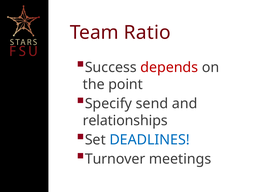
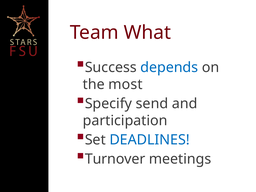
Ratio: Ratio -> What
depends colour: red -> blue
point: point -> most
relationships: relationships -> participation
